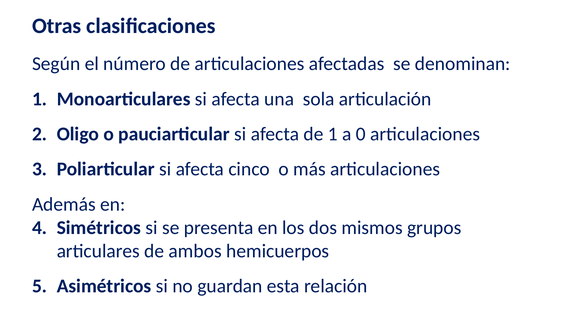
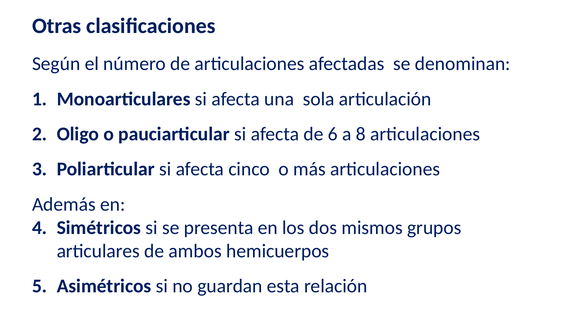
de 1: 1 -> 6
0: 0 -> 8
